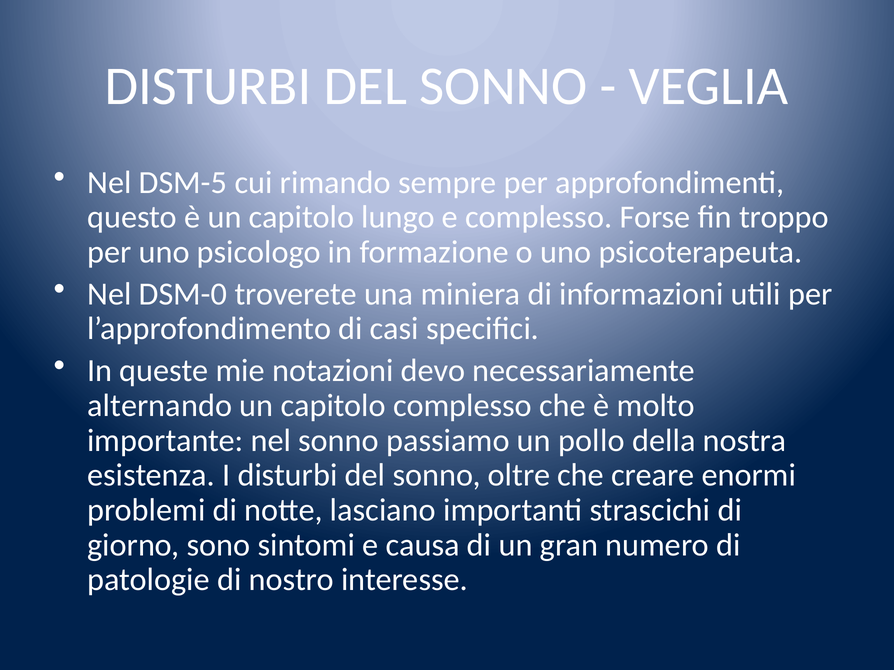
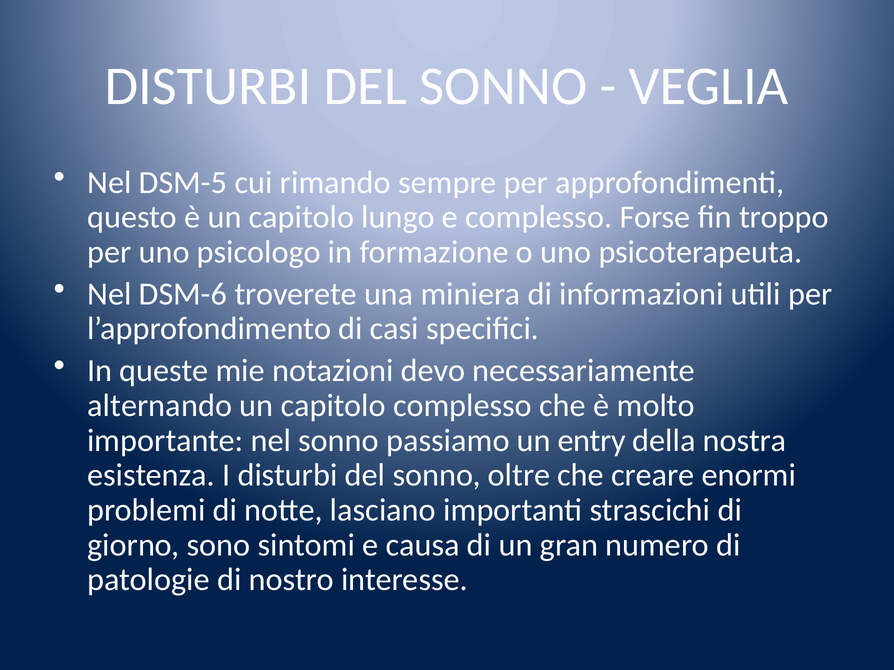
DSM-0: DSM-0 -> DSM-6
pollo: pollo -> entry
